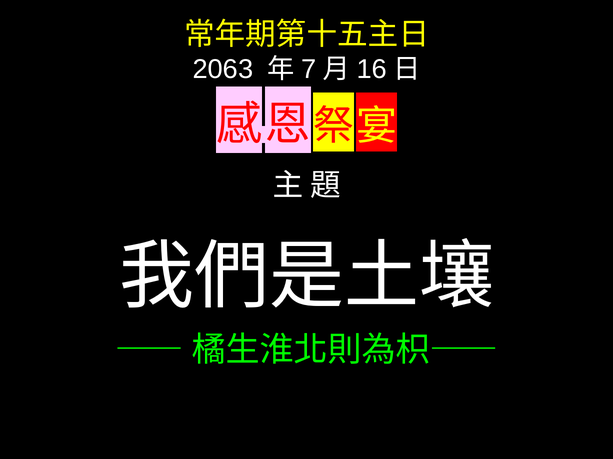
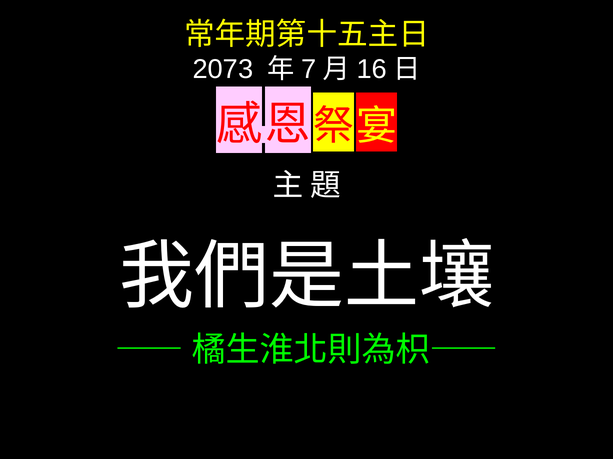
2063: 2063 -> 2073
